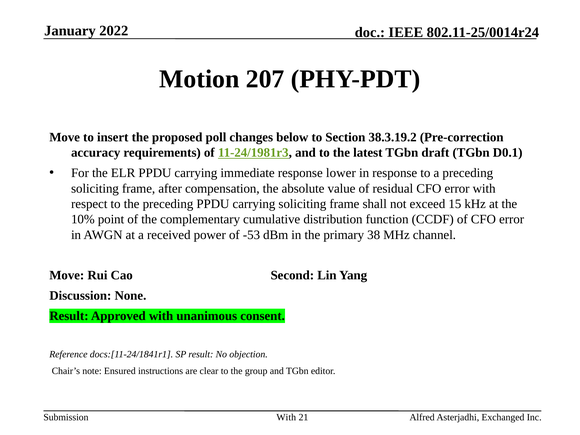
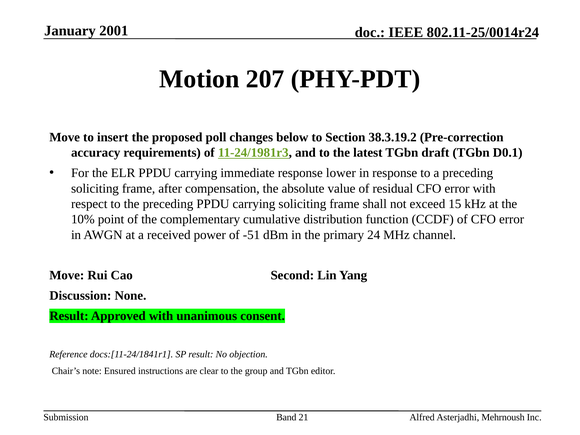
2022: 2022 -> 2001
-53: -53 -> -51
38: 38 -> 24
With at (286, 417): With -> Band
Exchanged: Exchanged -> Mehrnoush
